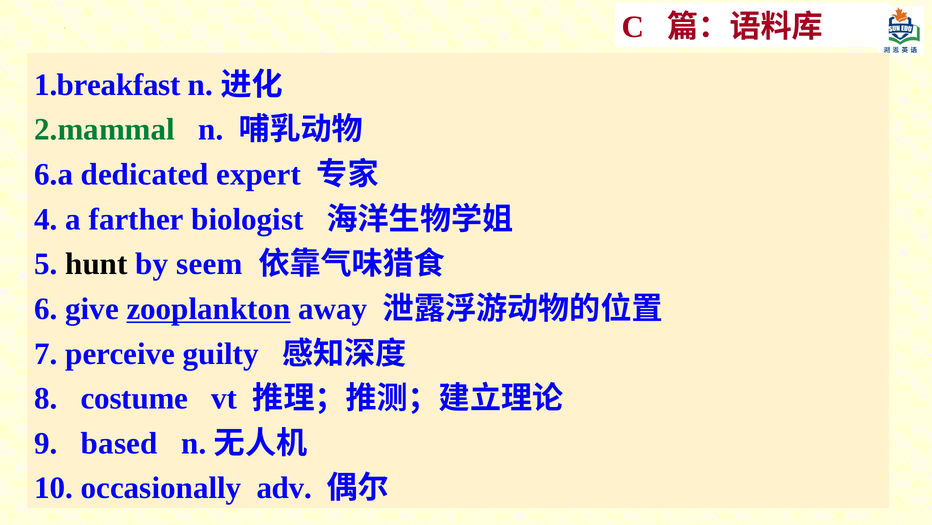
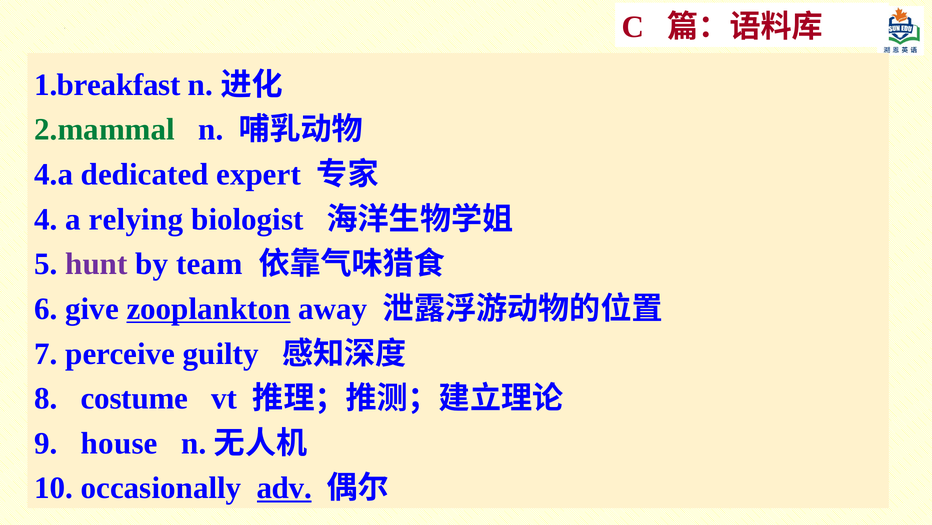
6.a: 6.a -> 4.a
farther: farther -> relying
hunt colour: black -> purple
seem: seem -> team
based: based -> house
adv underline: none -> present
